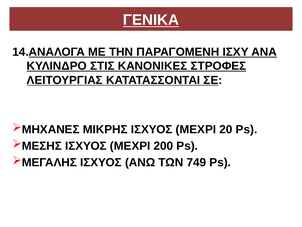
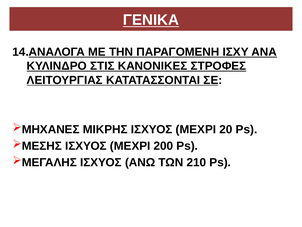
749: 749 -> 210
